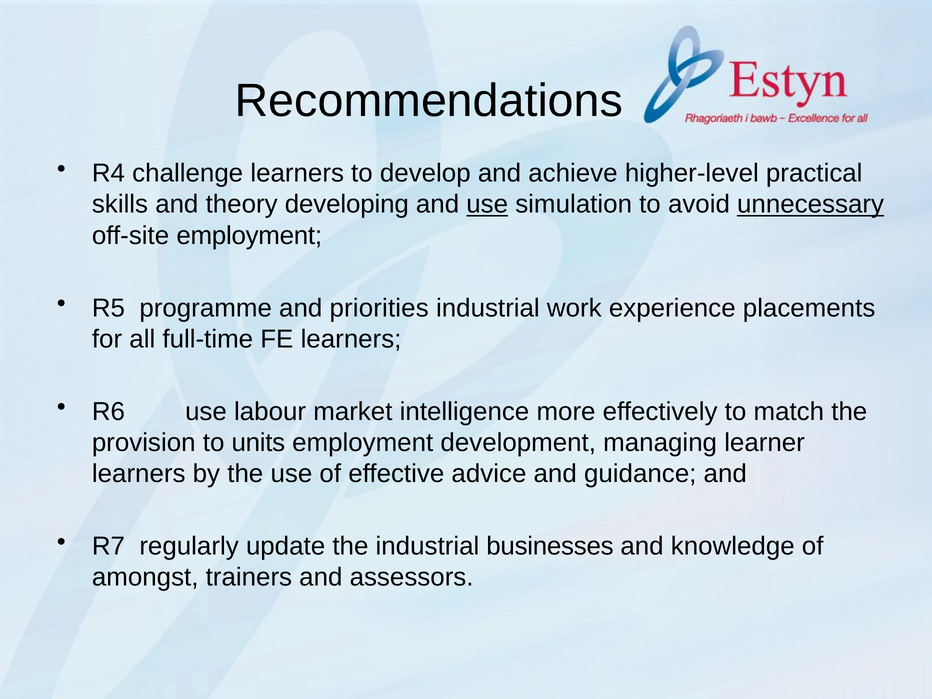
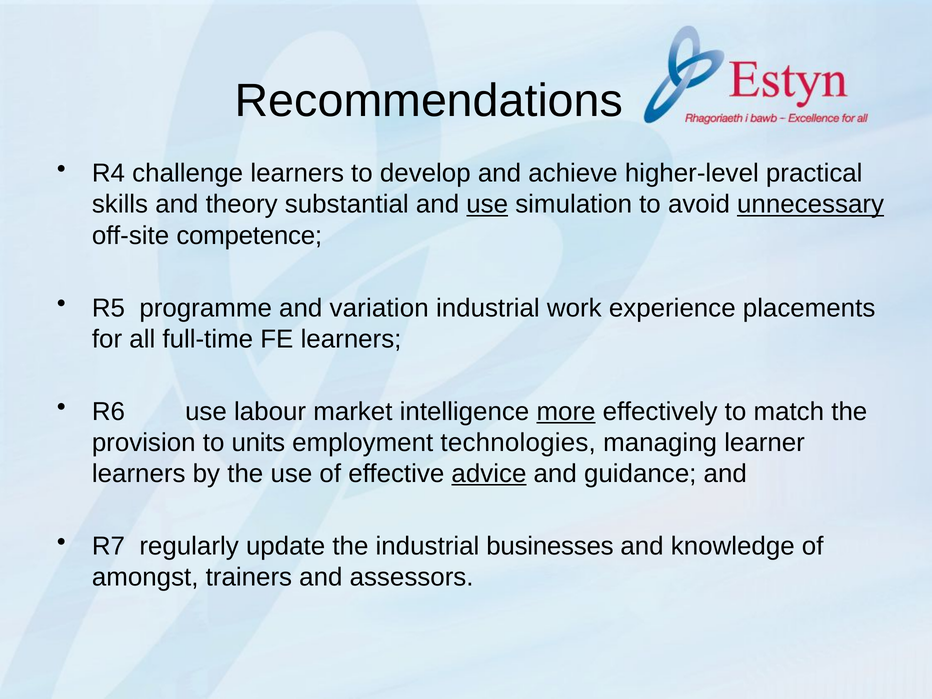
developing: developing -> substantial
off-site employment: employment -> competence
priorities: priorities -> variation
more underline: none -> present
development: development -> technologies
advice underline: none -> present
